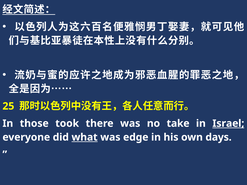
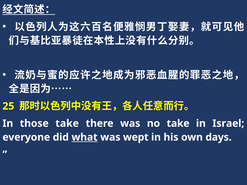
those took: took -> take
Israel underline: present -> none
edge: edge -> wept
